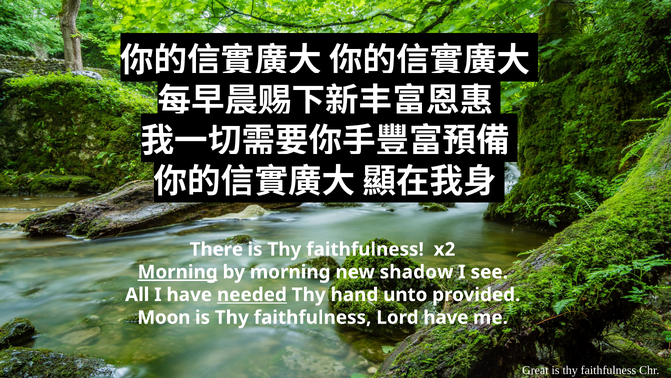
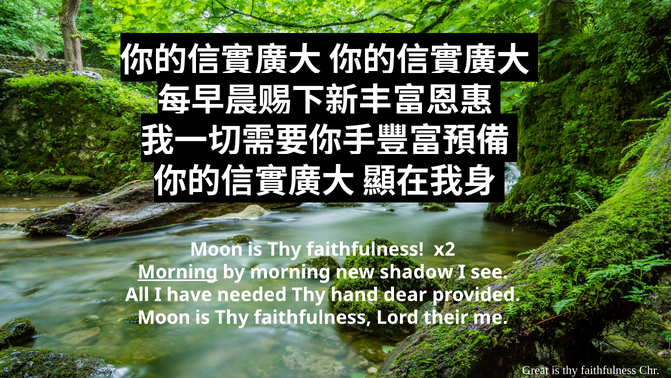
There at (216, 249): There -> Moon
needed underline: present -> none
unto: unto -> dear
Lord have: have -> their
